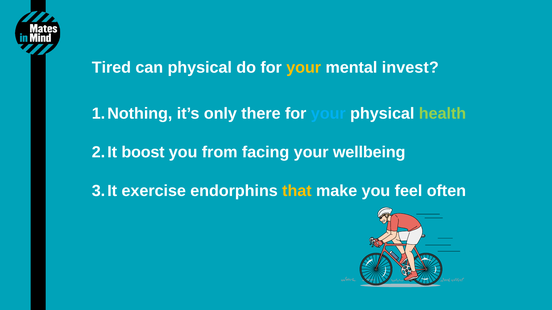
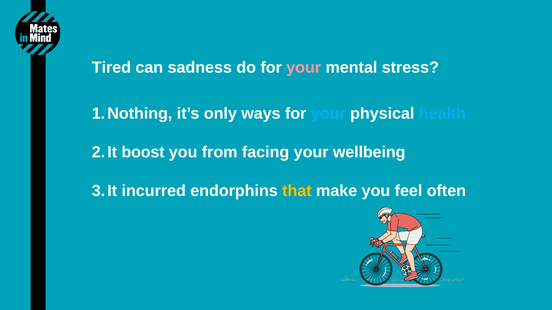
can physical: physical -> sadness
your at (304, 68) colour: yellow -> pink
invest: invest -> stress
there: there -> ways
health colour: light green -> light blue
exercise: exercise -> incurred
